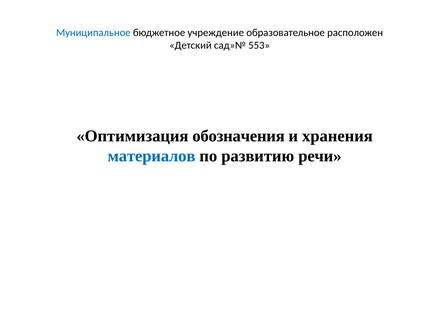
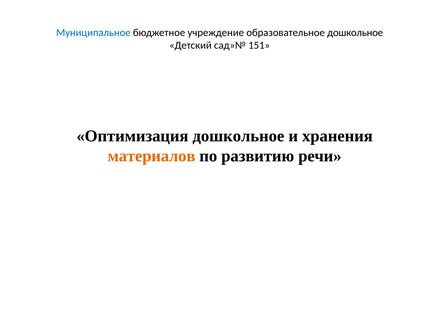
образовательное расположен: расположен -> дошкольное
553: 553 -> 151
Оптимизация обозначения: обозначения -> дошкольное
материалов colour: blue -> orange
